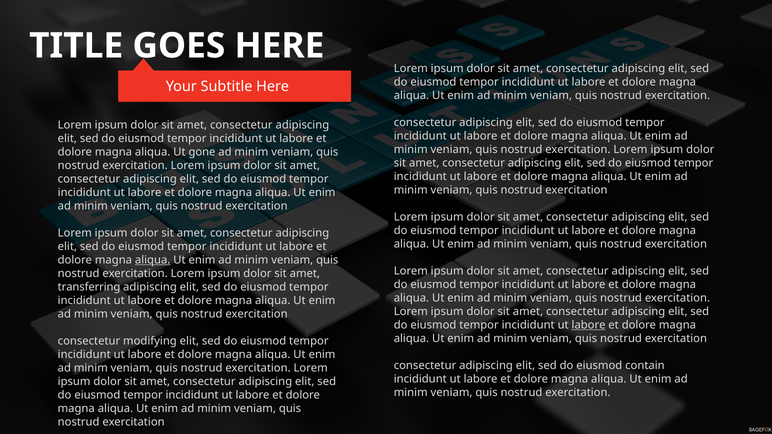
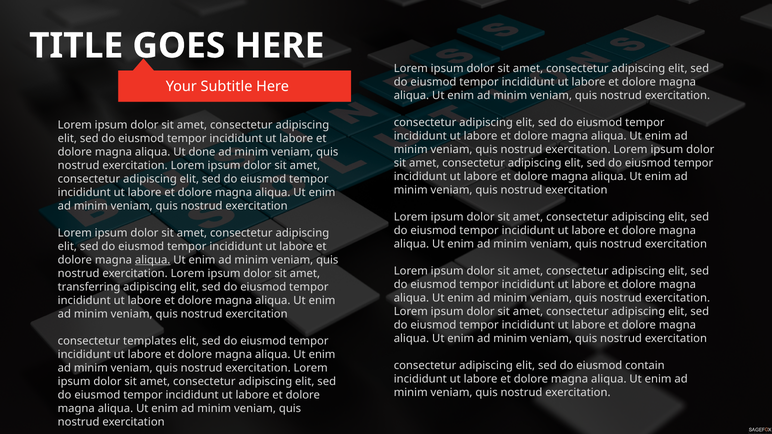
gone: gone -> done
labore at (589, 325) underline: present -> none
modifying: modifying -> templates
